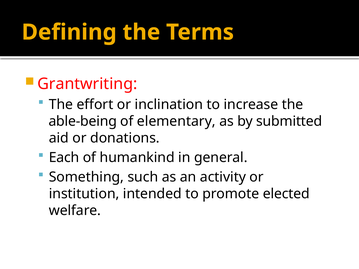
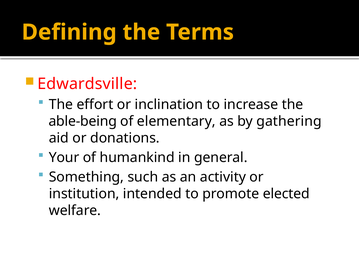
Grantwriting: Grantwriting -> Edwardsville
submitted: submitted -> gathering
Each: Each -> Your
